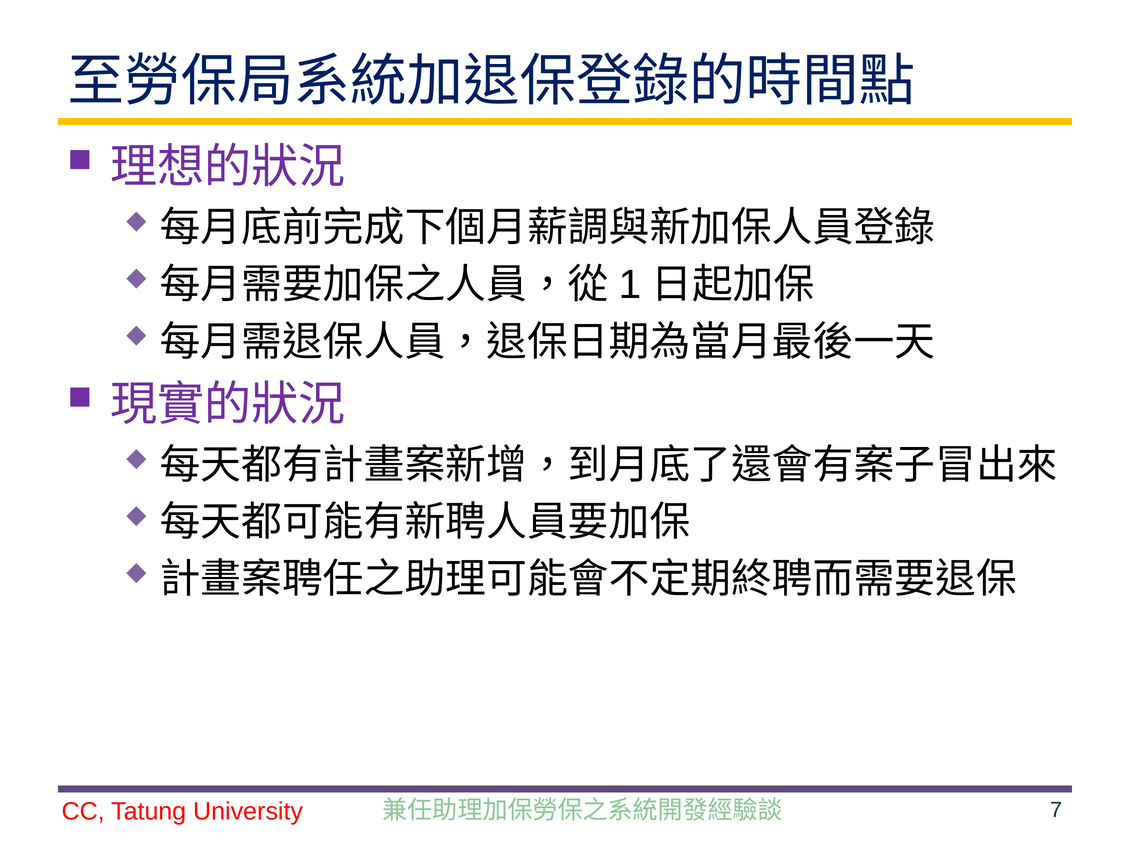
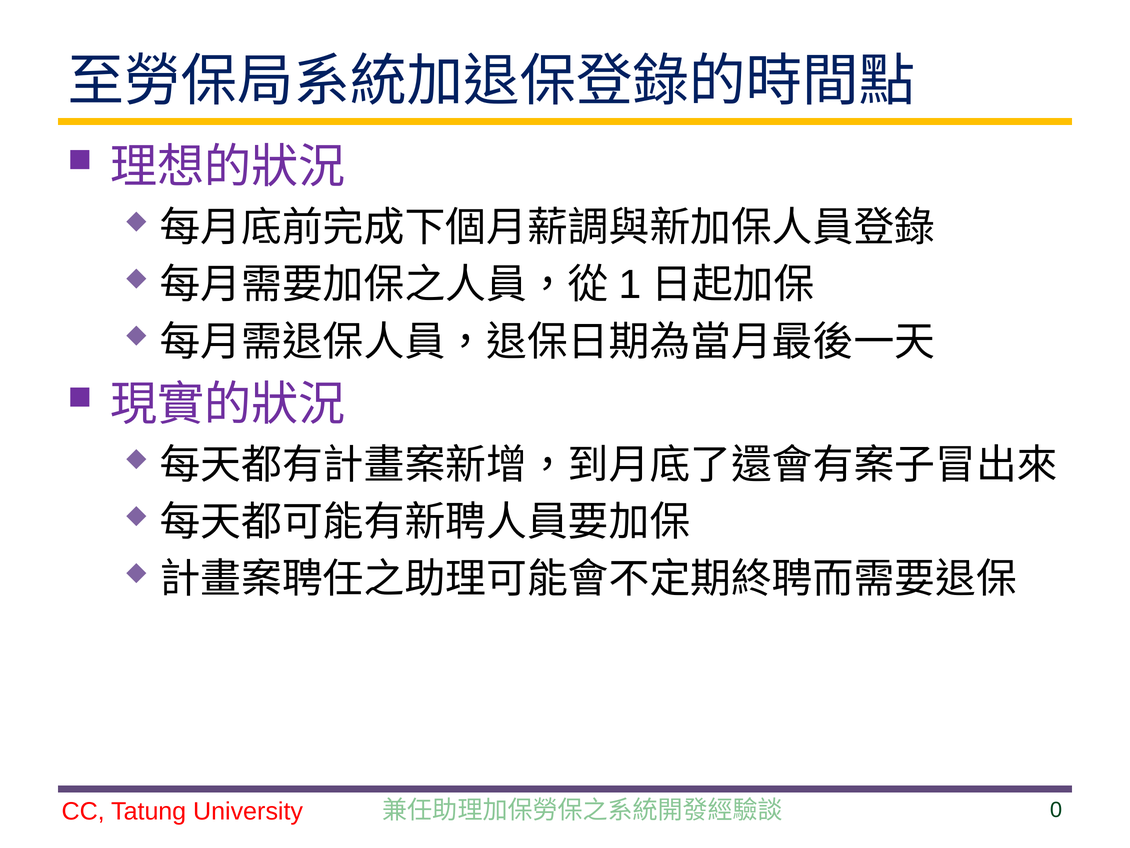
7: 7 -> 0
